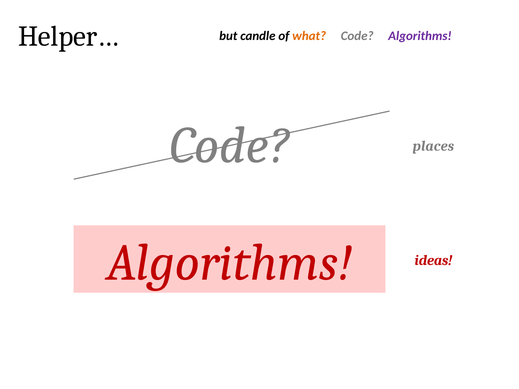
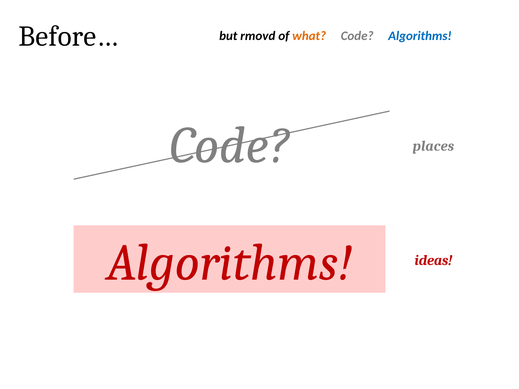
Helper…: Helper… -> Before…
candle: candle -> rmovd
Algorithms at (420, 36) colour: purple -> blue
